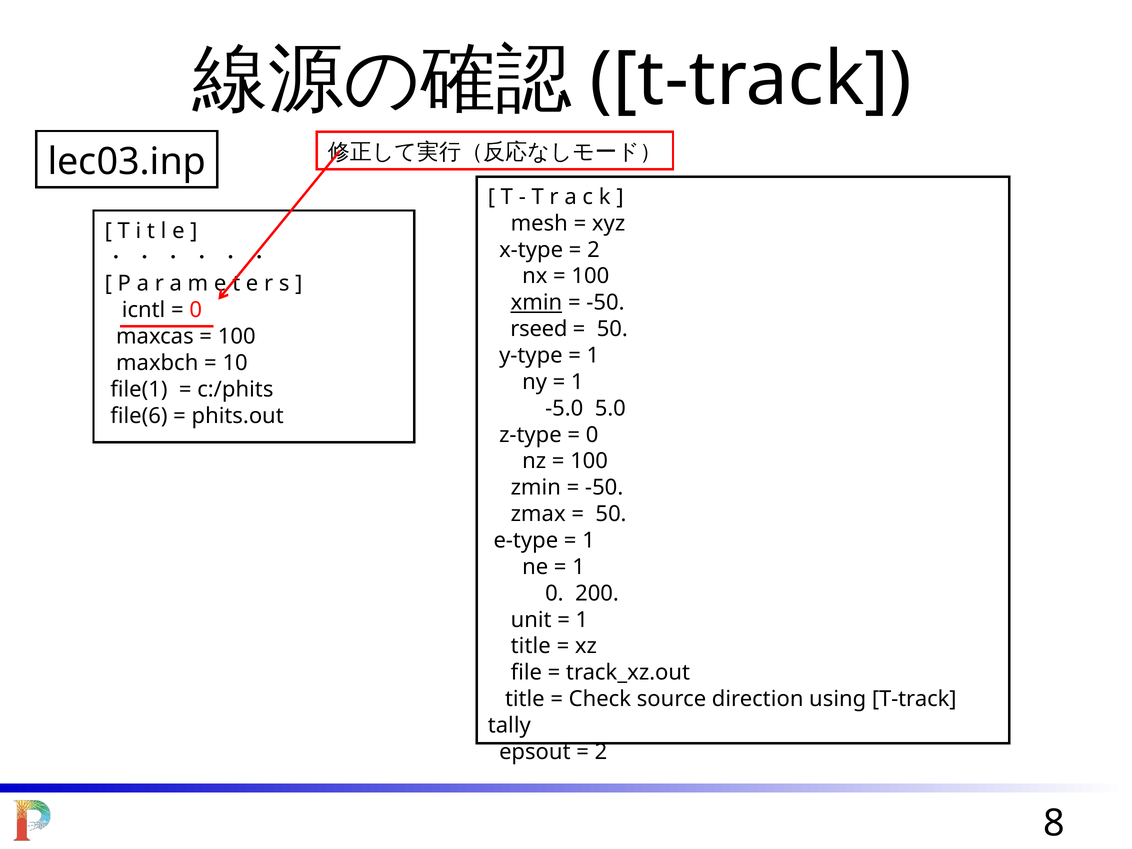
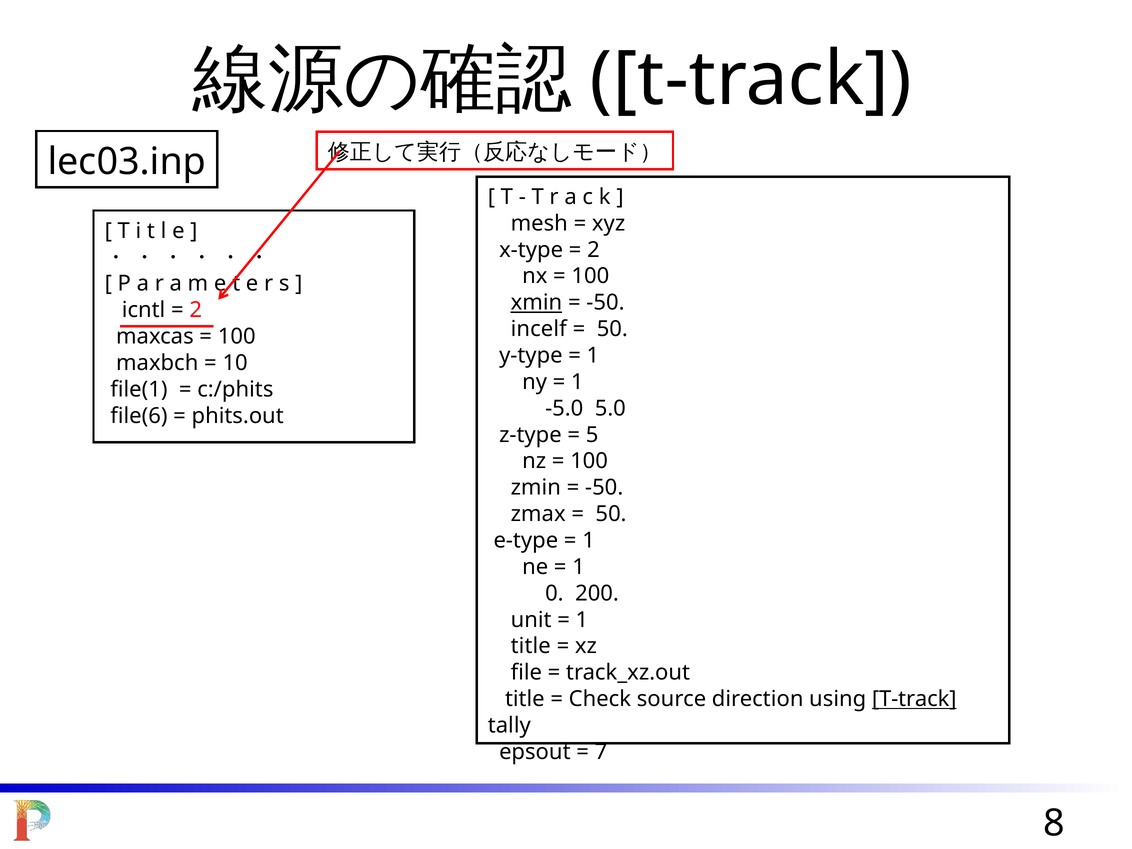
0 at (196, 310): 0 -> 2
rseed: rseed -> incelf
0 at (592, 435): 0 -> 5
T-track at (914, 699) underline: none -> present
2 at (601, 752): 2 -> 7
